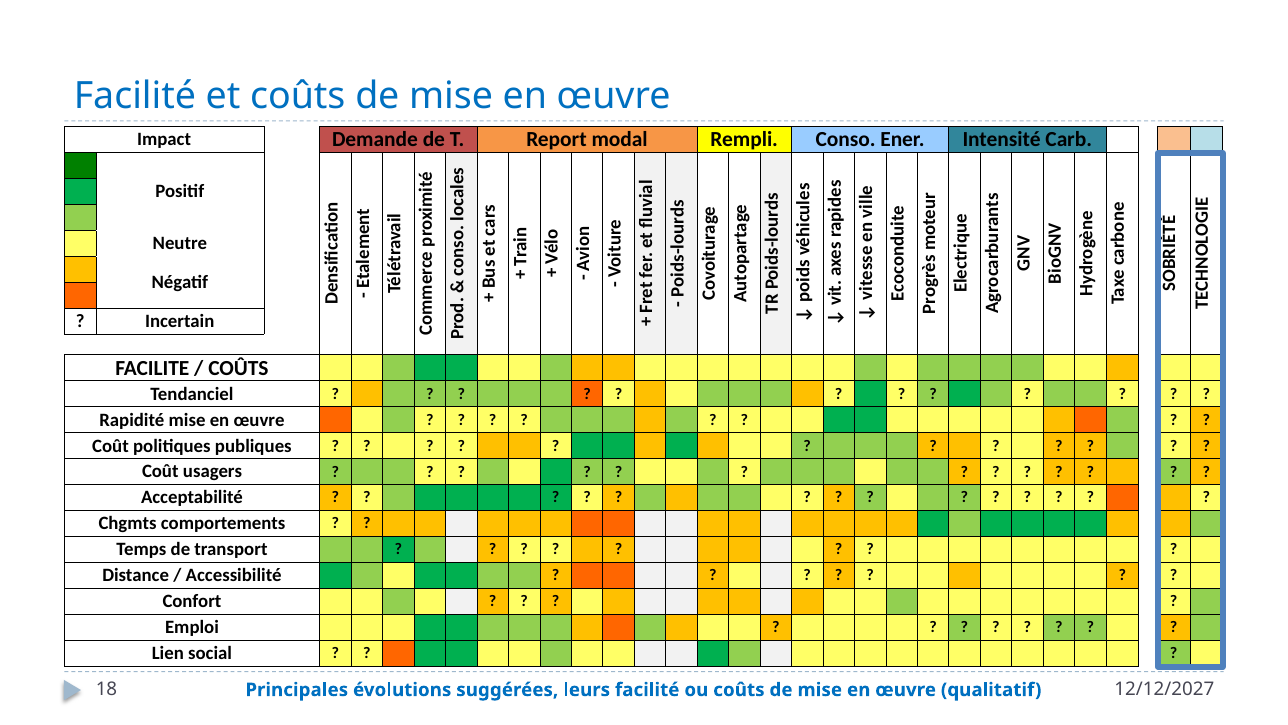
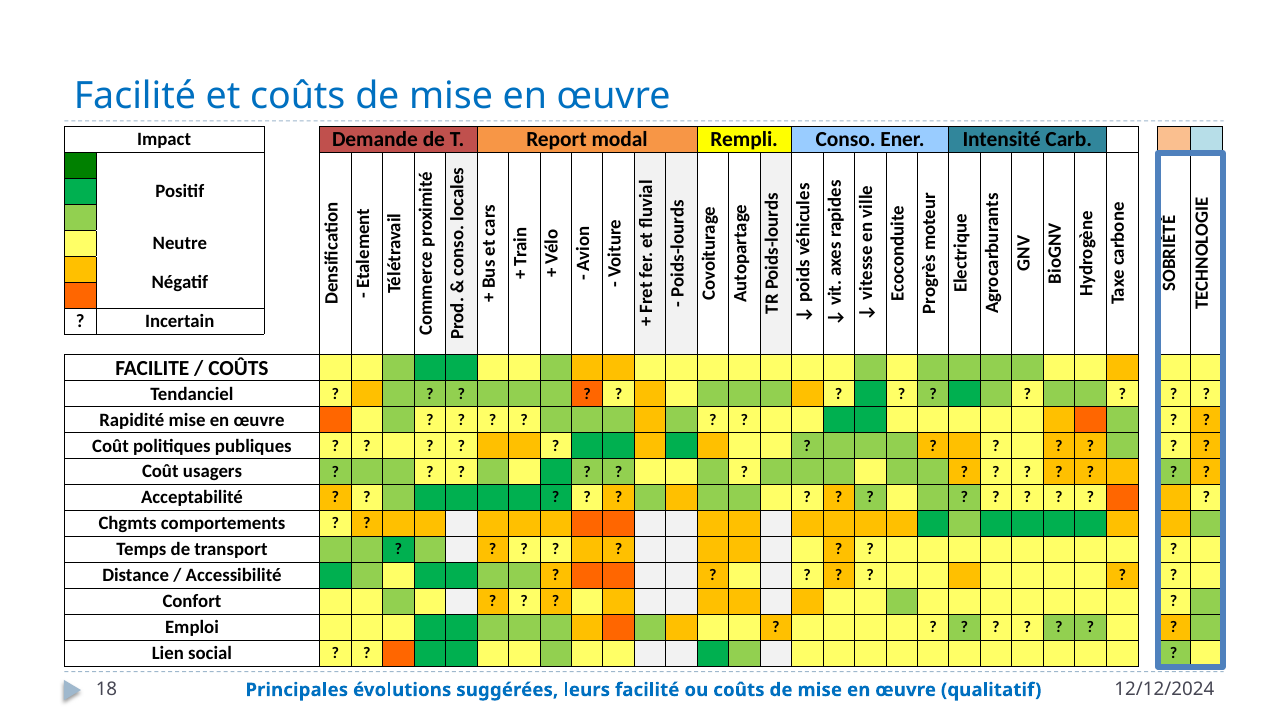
12/12/2027: 12/12/2027 -> 12/12/2024
